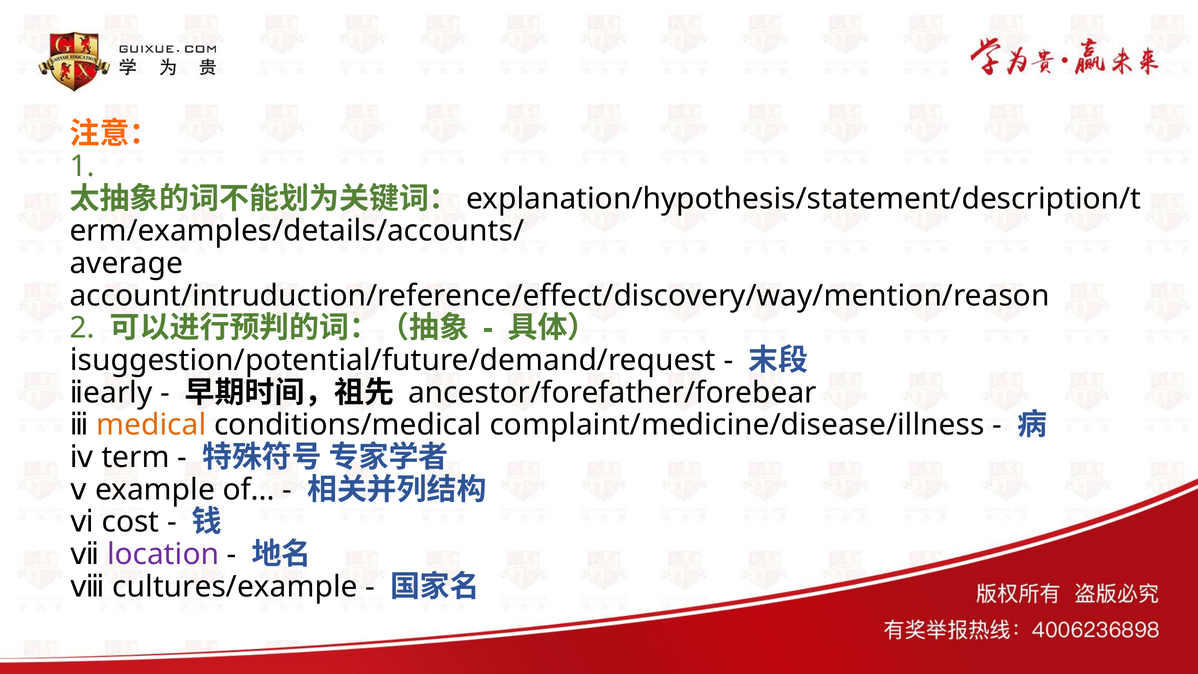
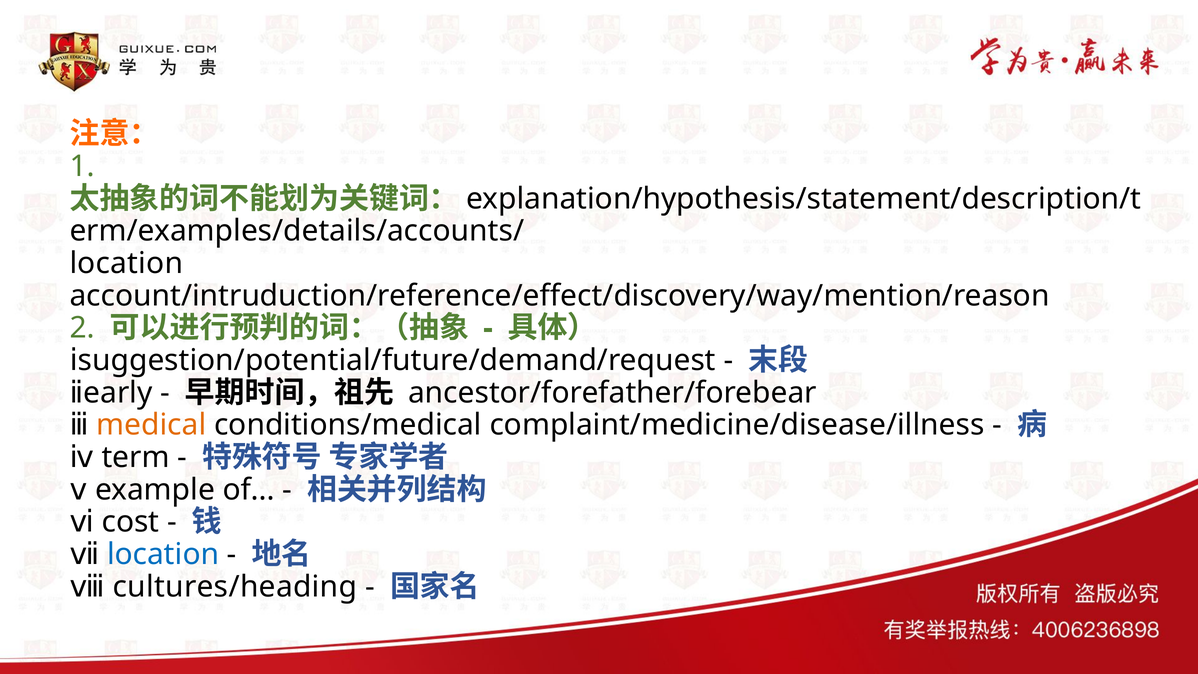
average at (126, 263): average -> location
location at (163, 554) colour: purple -> blue
cultures/example: cultures/example -> cultures/heading
